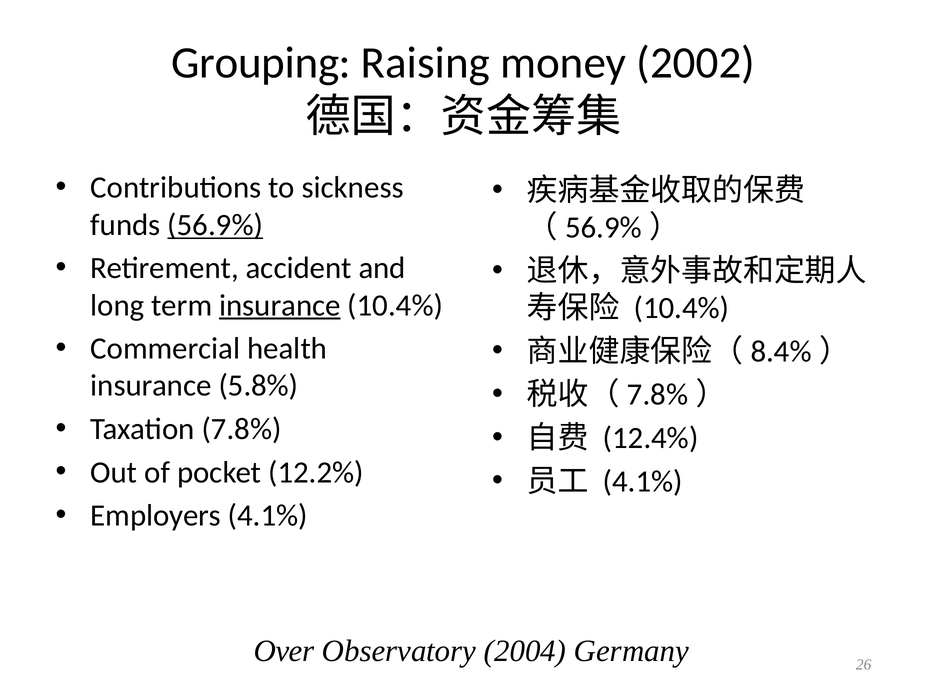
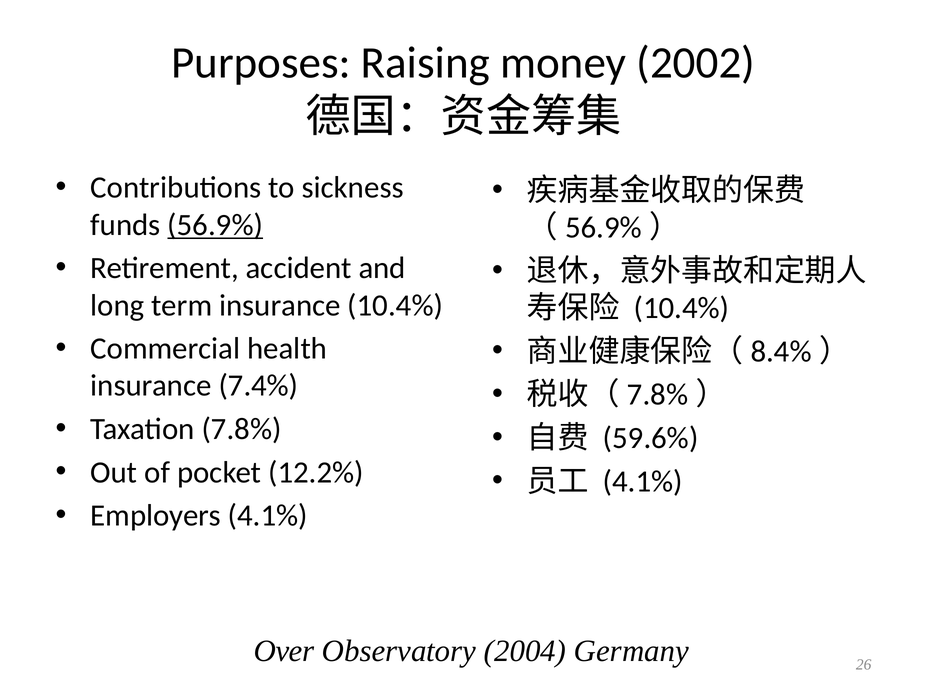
Grouping: Grouping -> Purposes
insurance at (280, 305) underline: present -> none
5.8%: 5.8% -> 7.4%
12.4%: 12.4% -> 59.6%
